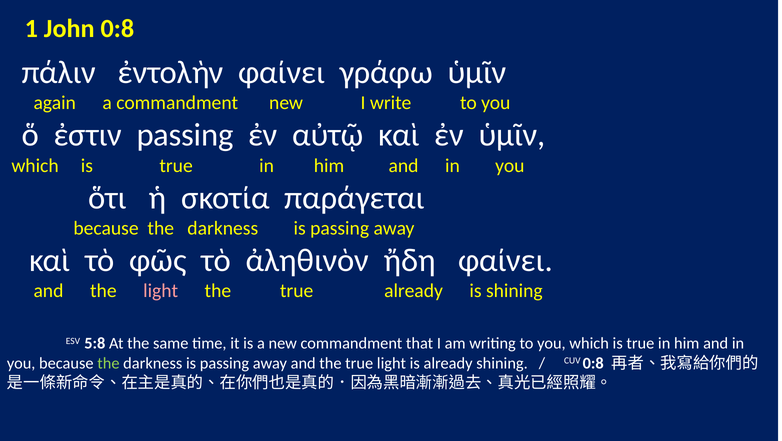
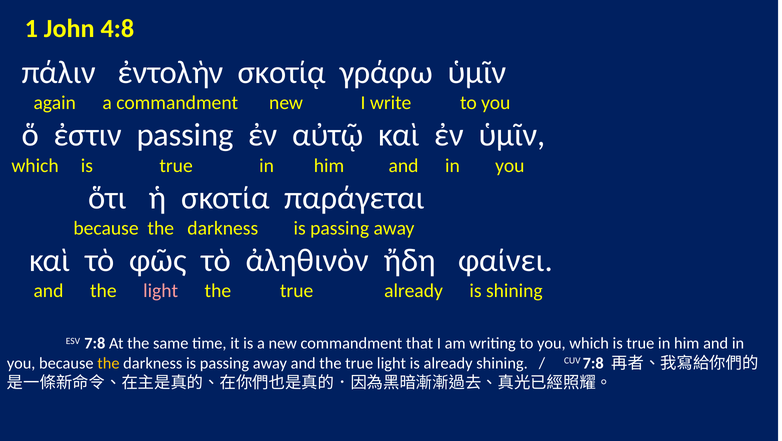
John 0:8: 0:8 -> 4:8
ἐντολὴν φαίνει: φαίνει -> σκοτίᾳ
ESV 5:8: 5:8 -> 7:8
the at (108, 363) colour: light green -> yellow
CUV 0:8: 0:8 -> 7:8
